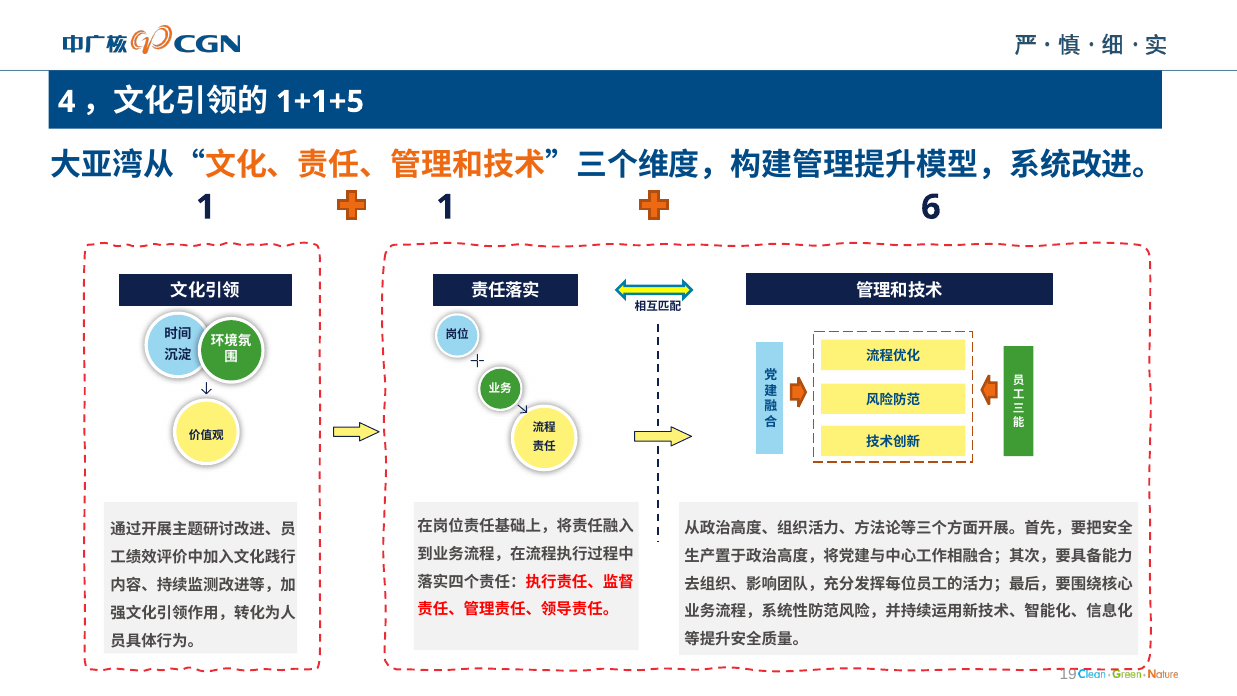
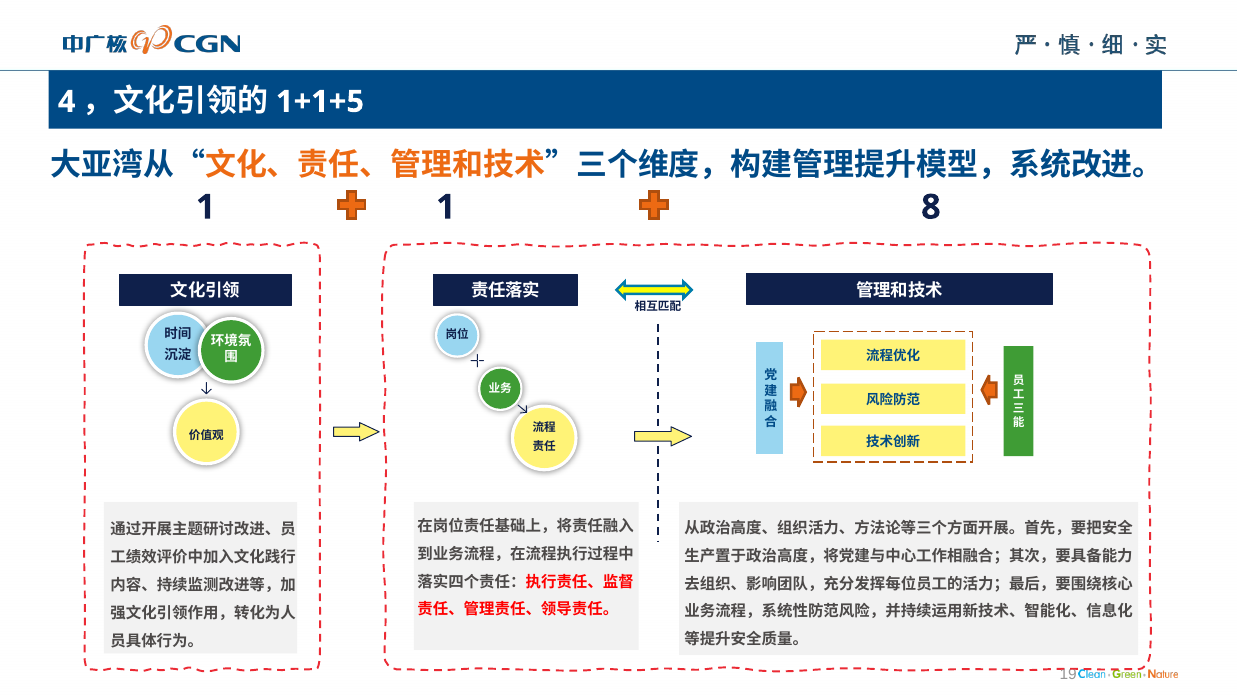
6: 6 -> 8
